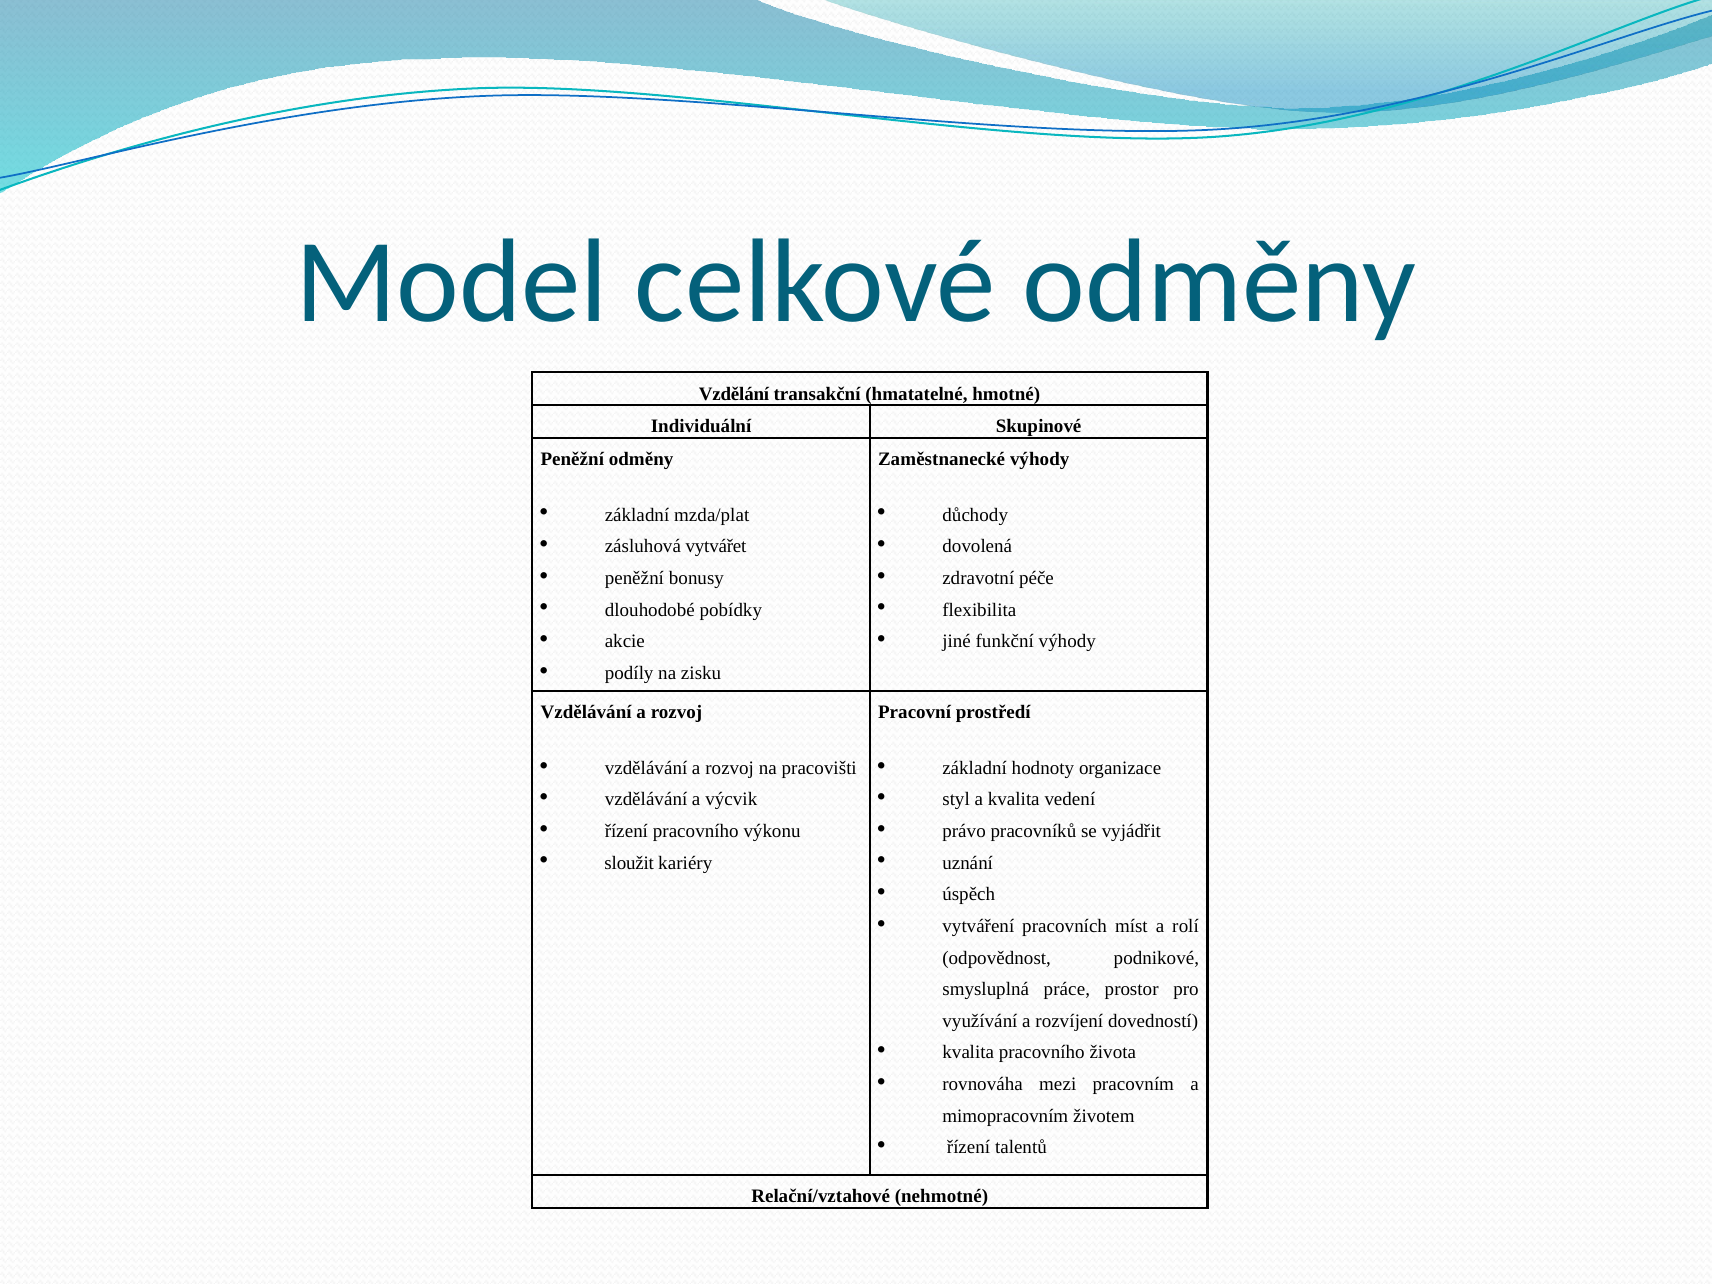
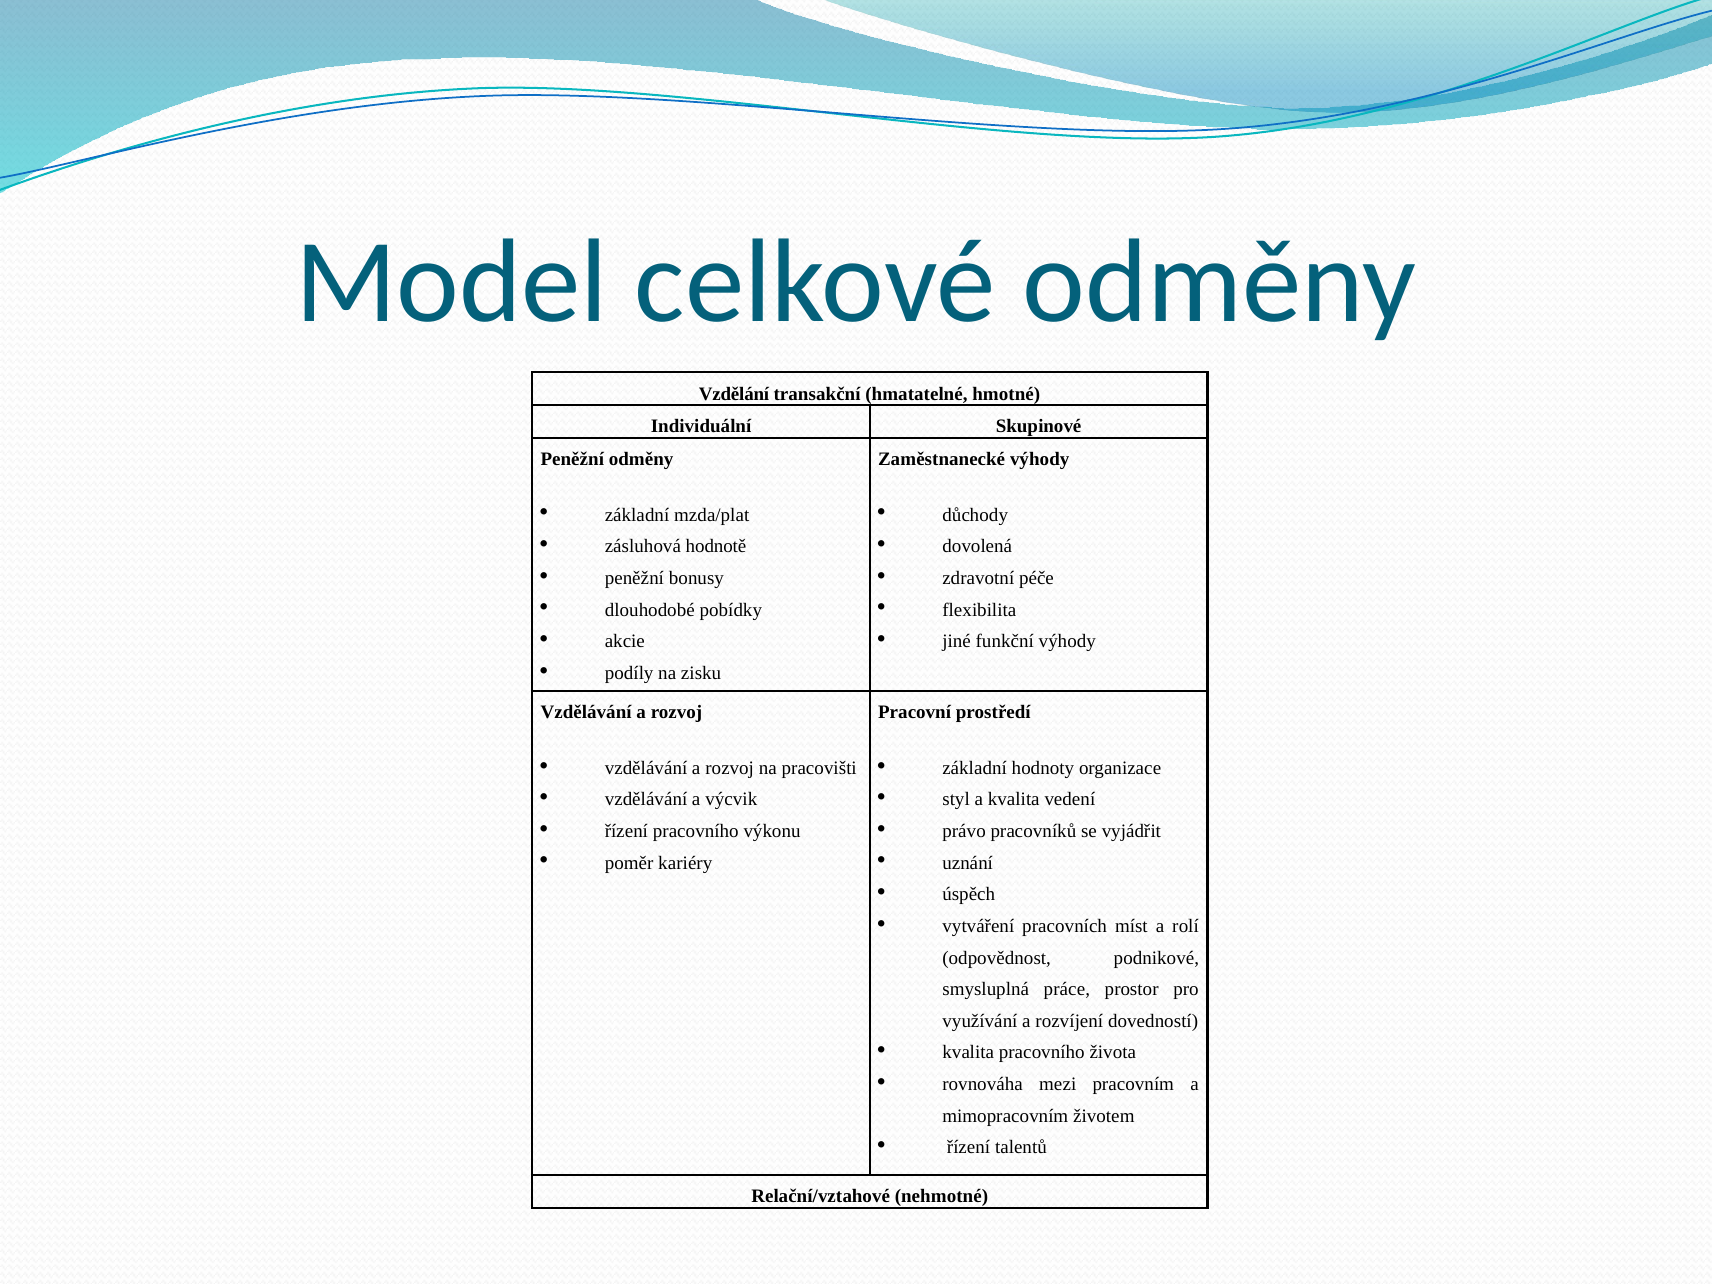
vytvářet: vytvářet -> hodnotě
sloužit: sloužit -> poměr
